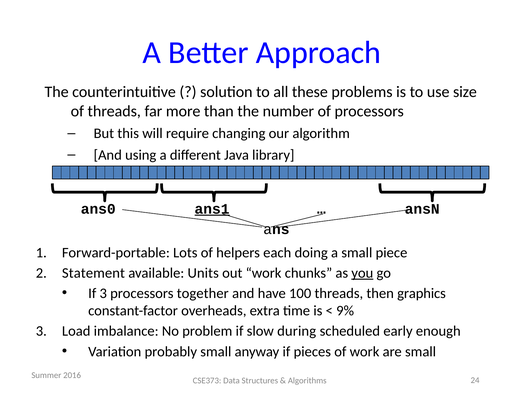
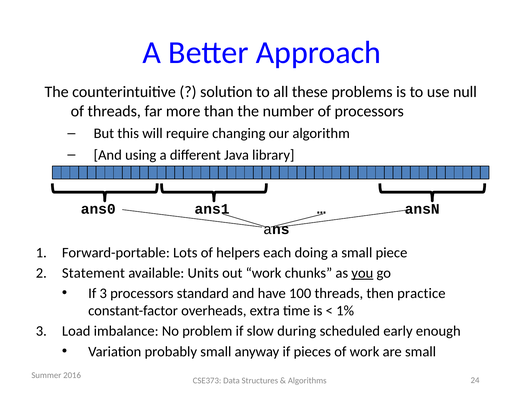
size: size -> null
ans1 underline: present -> none
together: together -> standard
graphics: graphics -> practice
9%: 9% -> 1%
